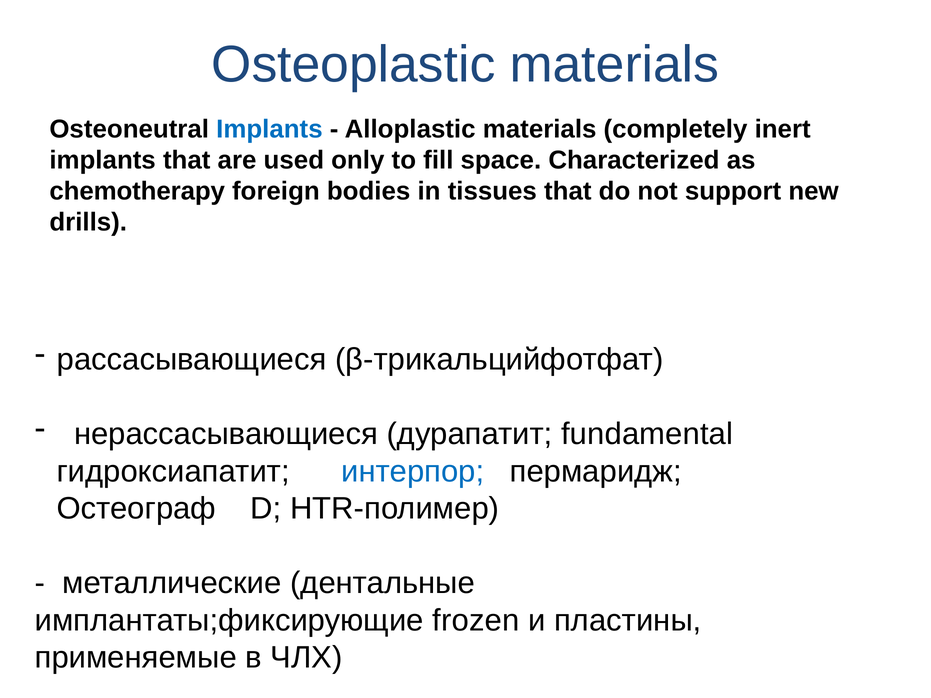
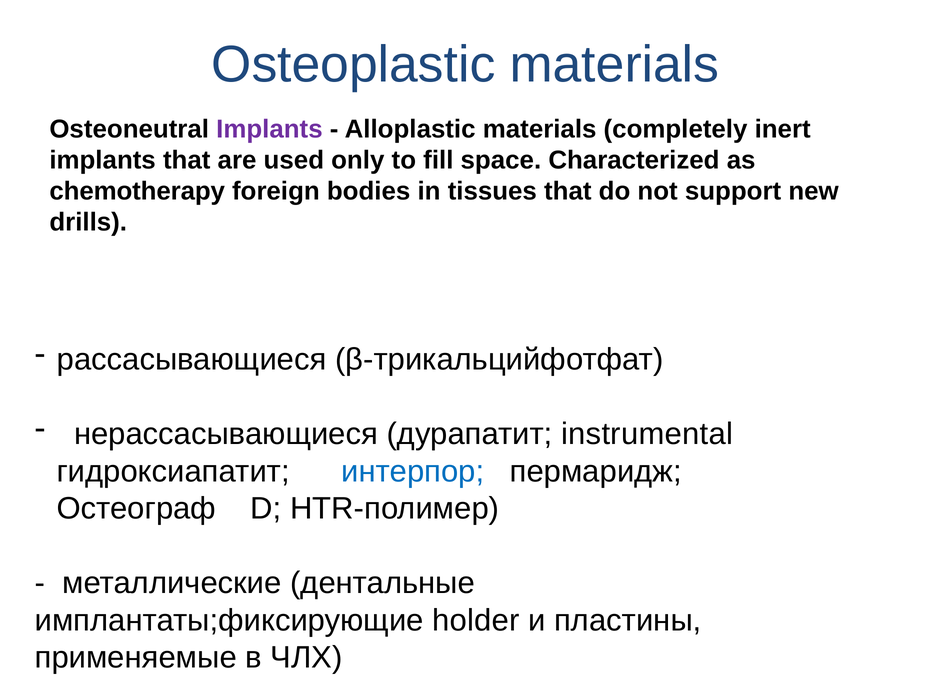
Implants at (269, 129) colour: blue -> purple
fundamental: fundamental -> instrumental
frozen: frozen -> holder
